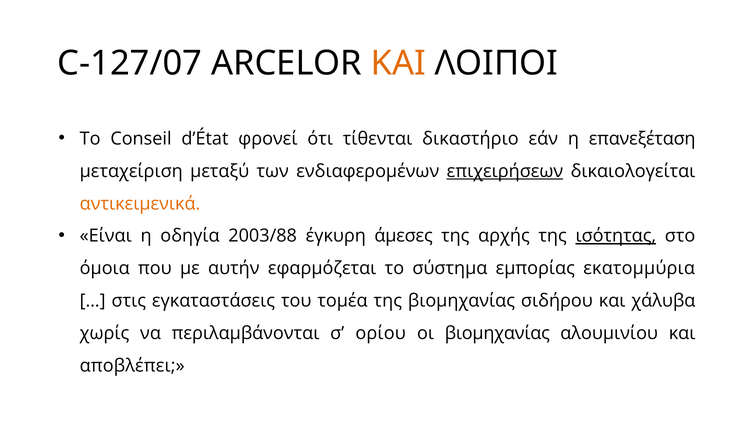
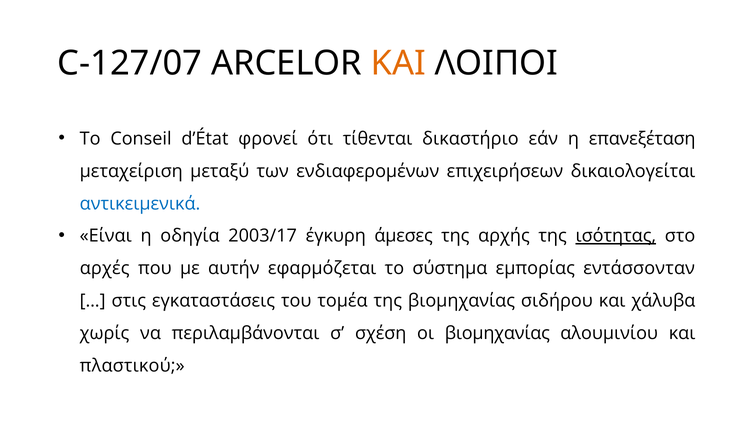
επιχειρήσεων underline: present -> none
αντικειμενικά colour: orange -> blue
2003/88: 2003/88 -> 2003/17
όμοια: όμοια -> αρχές
εκατομμύρια: εκατομμύρια -> εντάσσονταν
ορίου: ορίου -> σχέση
αποβλέπει: αποβλέπει -> πλαστικού
